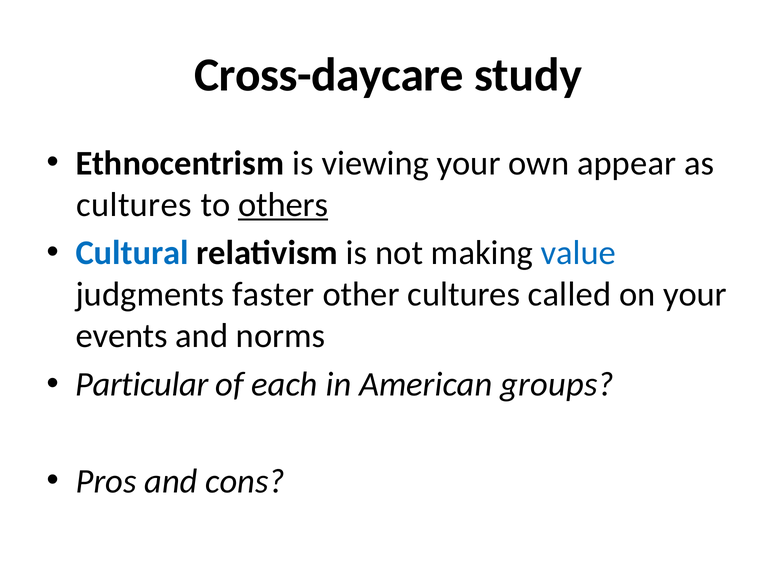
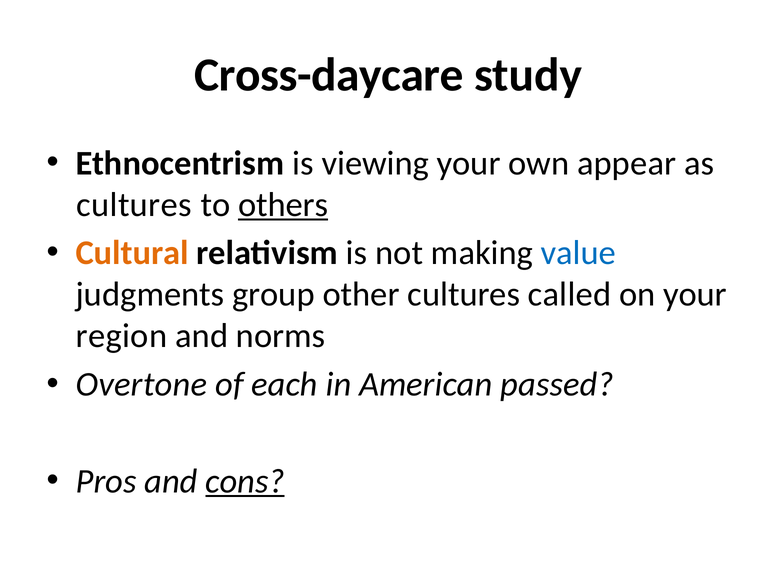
Cultural colour: blue -> orange
faster: faster -> group
events: events -> region
Particular: Particular -> Overtone
groups: groups -> passed
cons underline: none -> present
